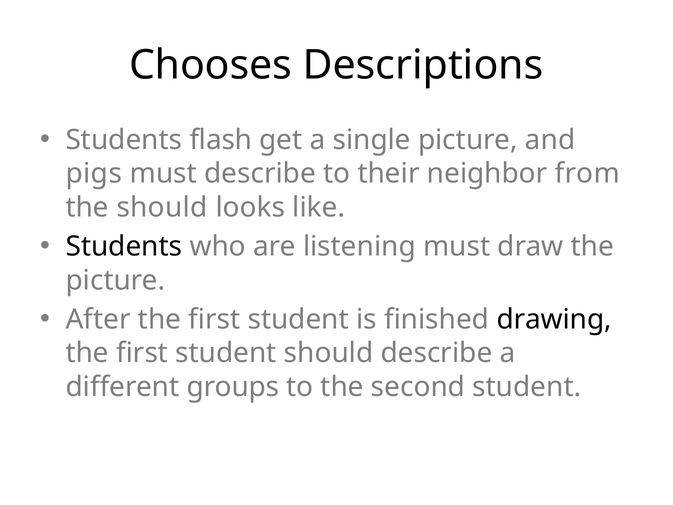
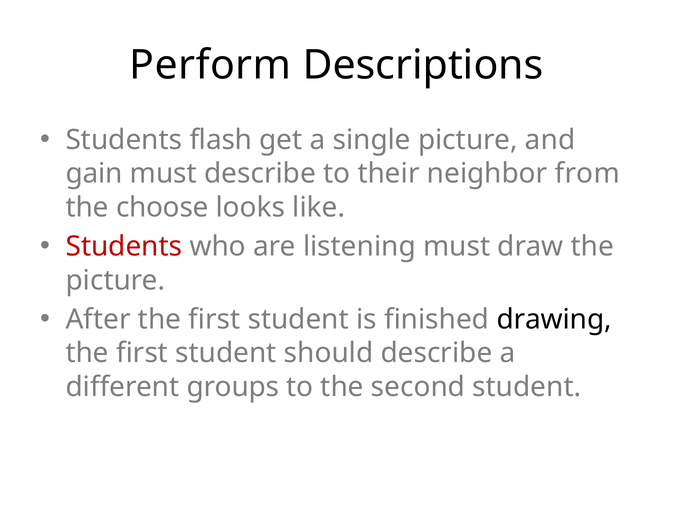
Chooses: Chooses -> Perform
pigs: pigs -> gain
the should: should -> choose
Students at (124, 246) colour: black -> red
